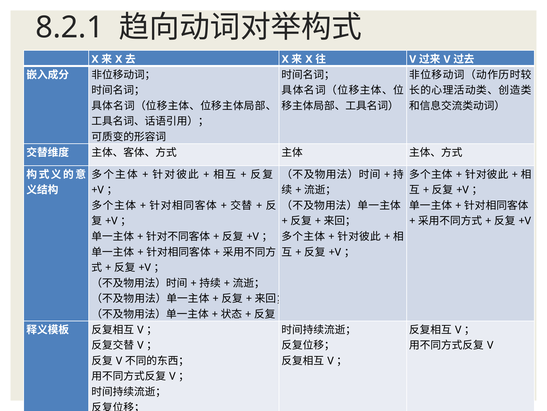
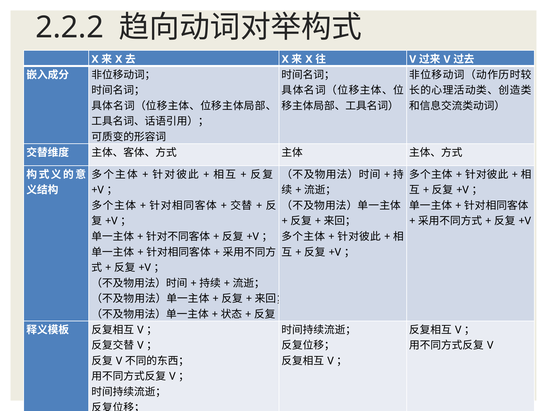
8.2.1: 8.2.1 -> 2.2.2
